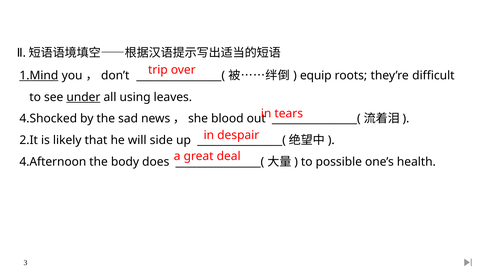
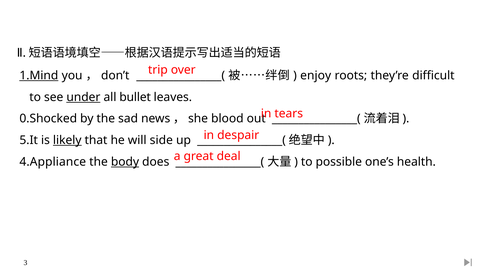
equip: equip -> enjoy
using: using -> bullet
4.Shocked: 4.Shocked -> 0.Shocked
2.It: 2.It -> 5.It
likely underline: none -> present
4.Afternoon: 4.Afternoon -> 4.Appliance
body underline: none -> present
